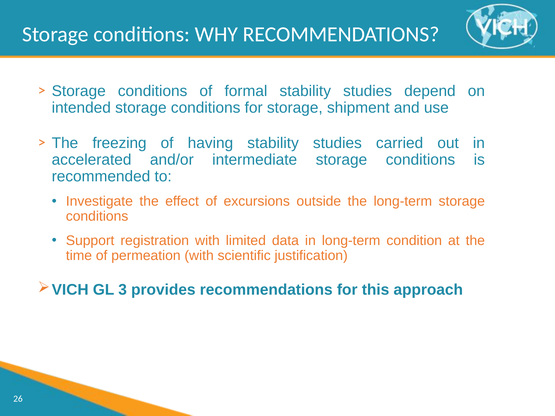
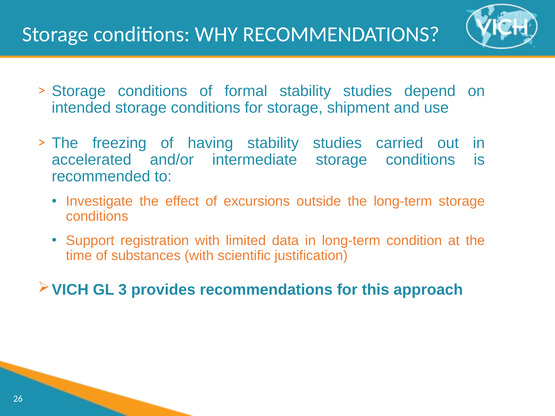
permeation: permeation -> substances
